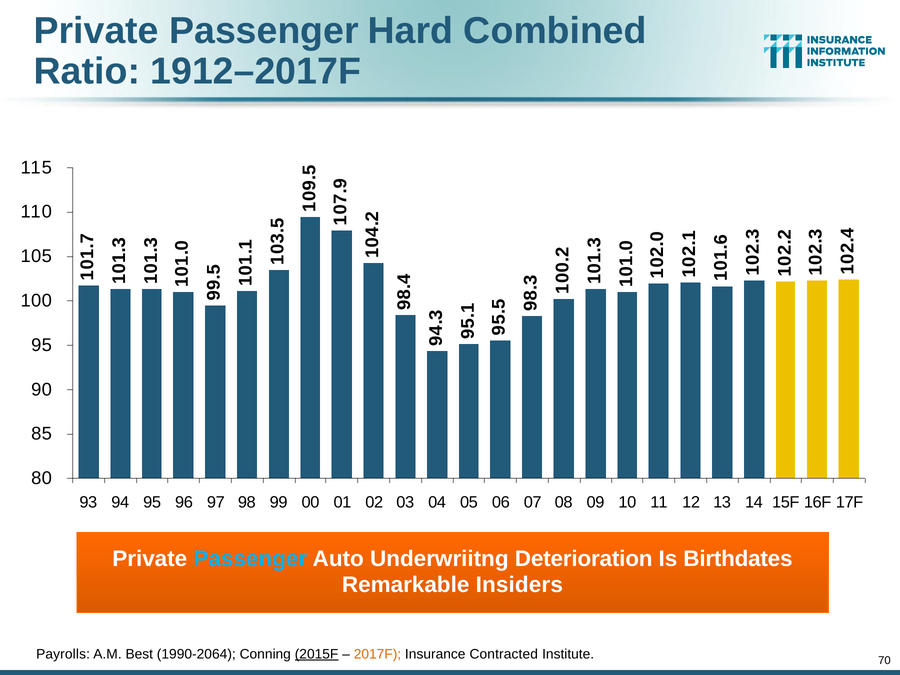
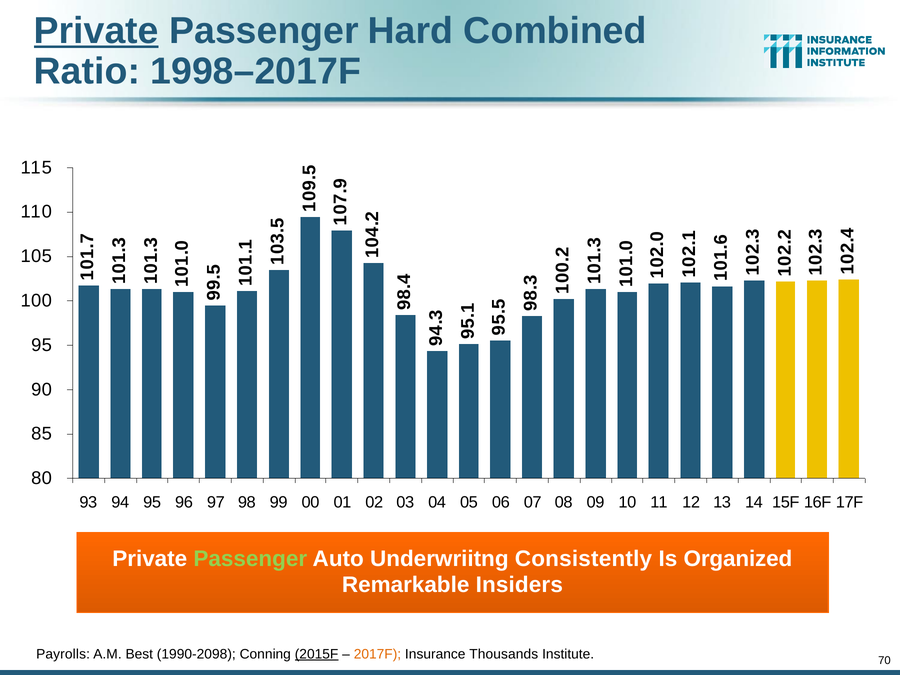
Private at (96, 31) underline: none -> present
1912–2017F: 1912–2017F -> 1998–2017F
Passenger at (250, 559) colour: light blue -> light green
Deterioration: Deterioration -> Consistently
Birthdates: Birthdates -> Organized
1990-2064: 1990-2064 -> 1990-2098
Contracted: Contracted -> Thousands
